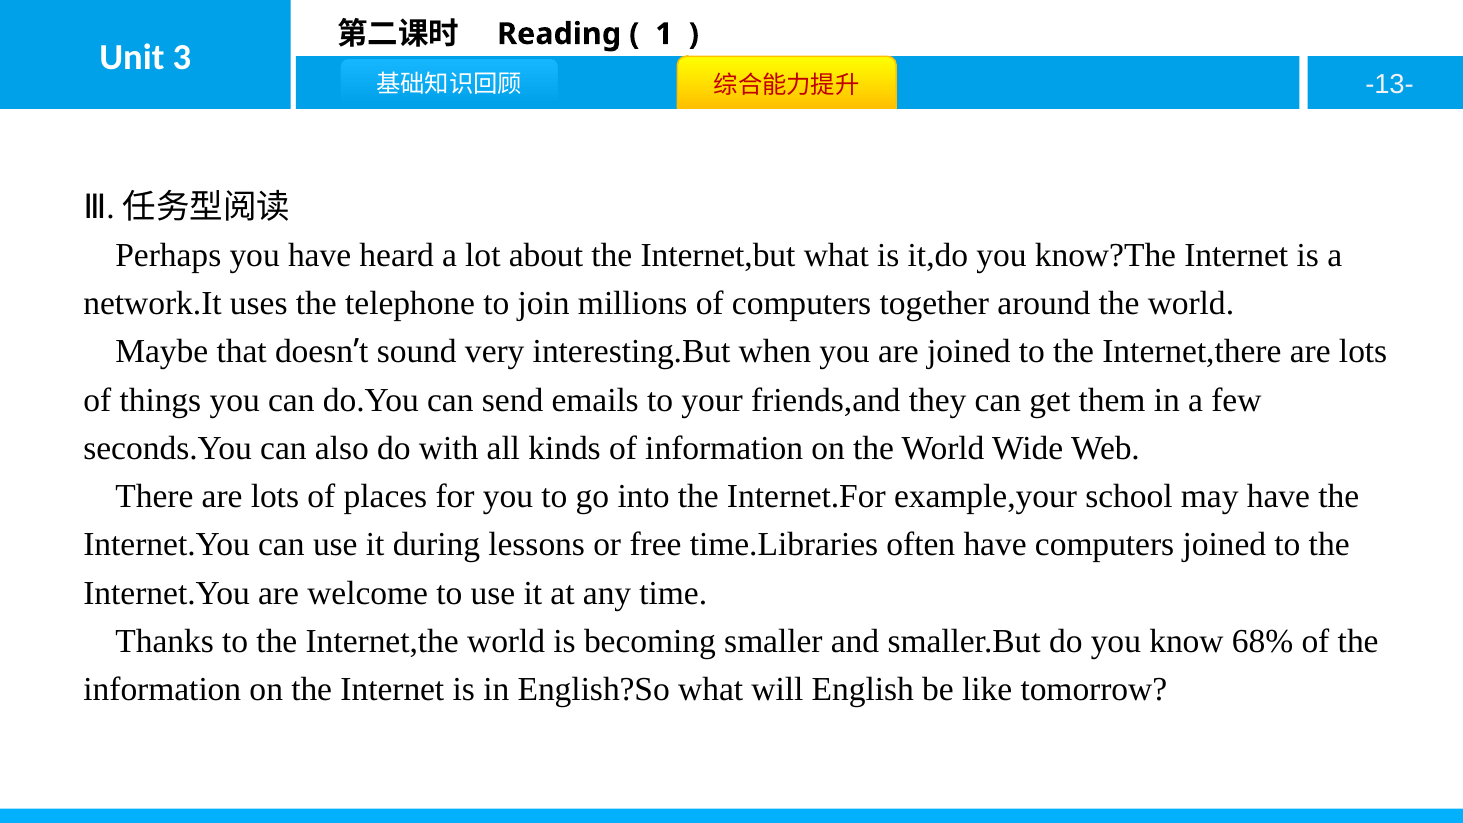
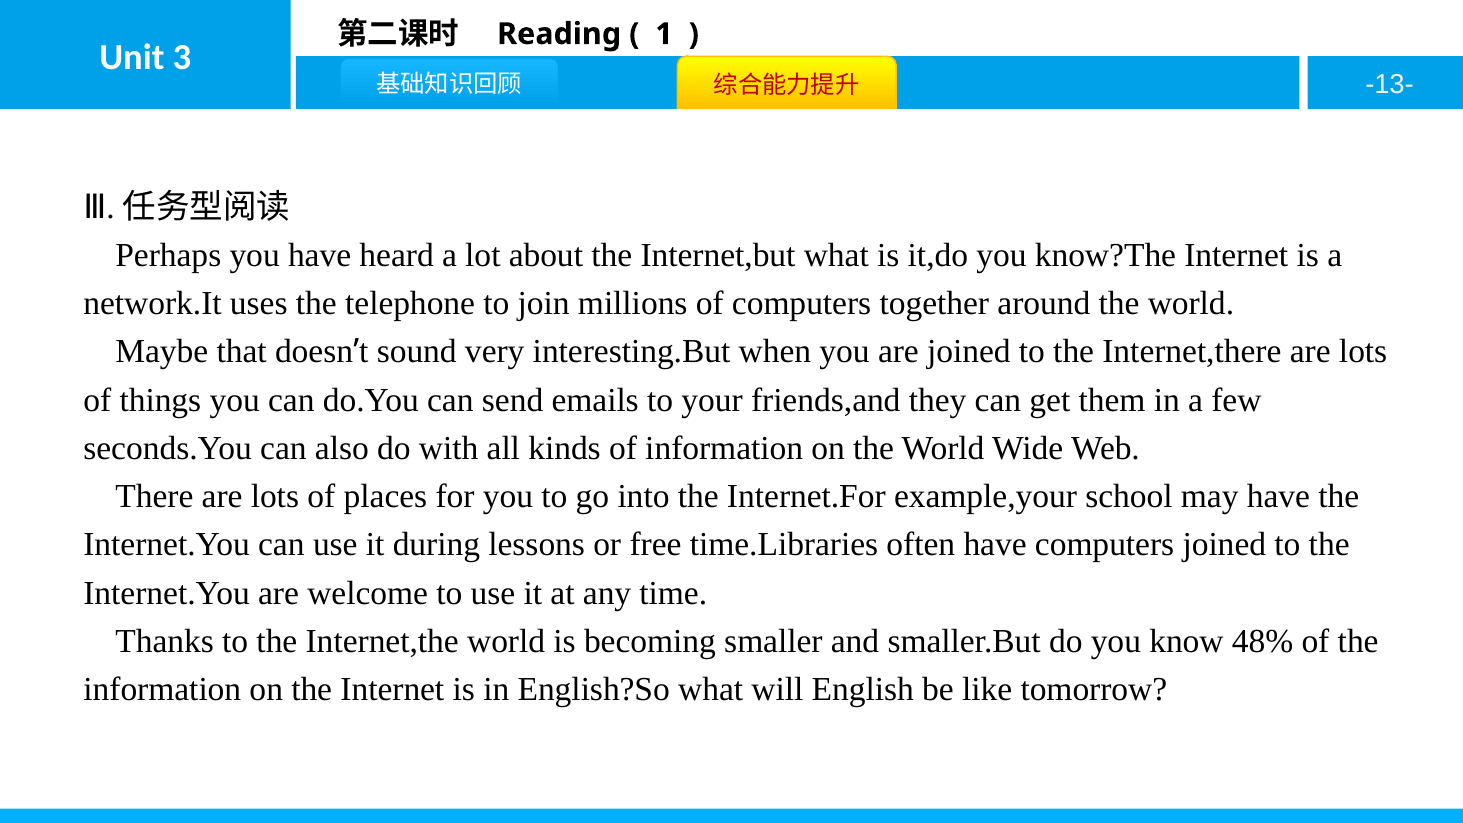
68%: 68% -> 48%
